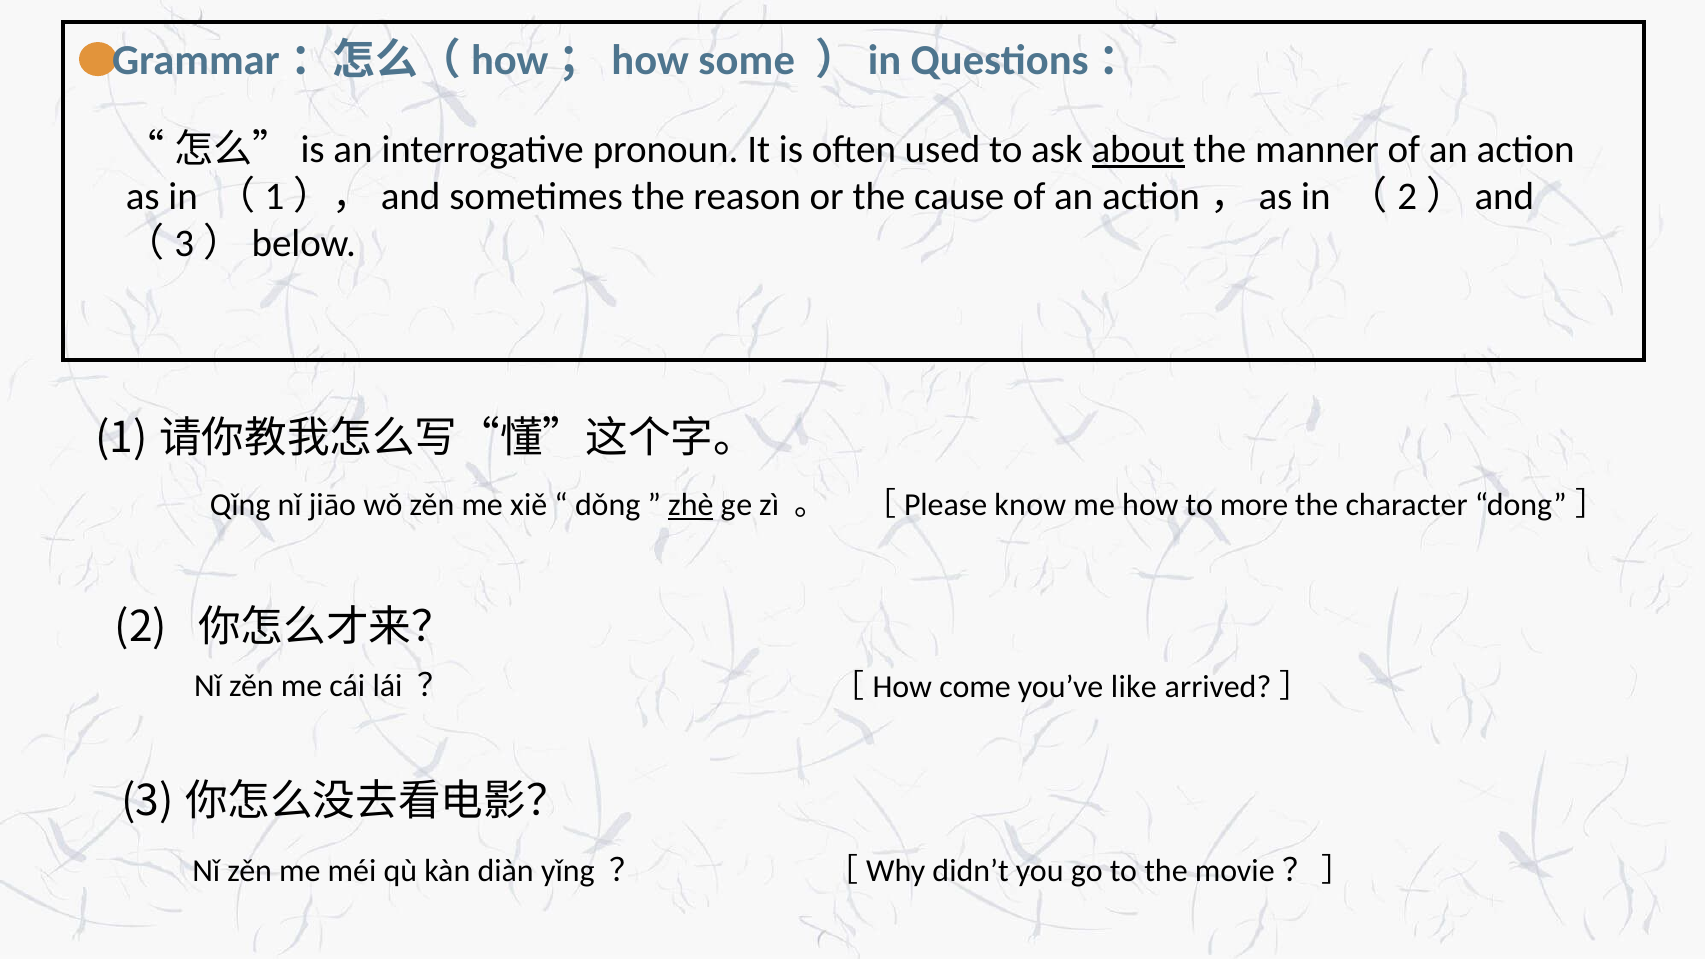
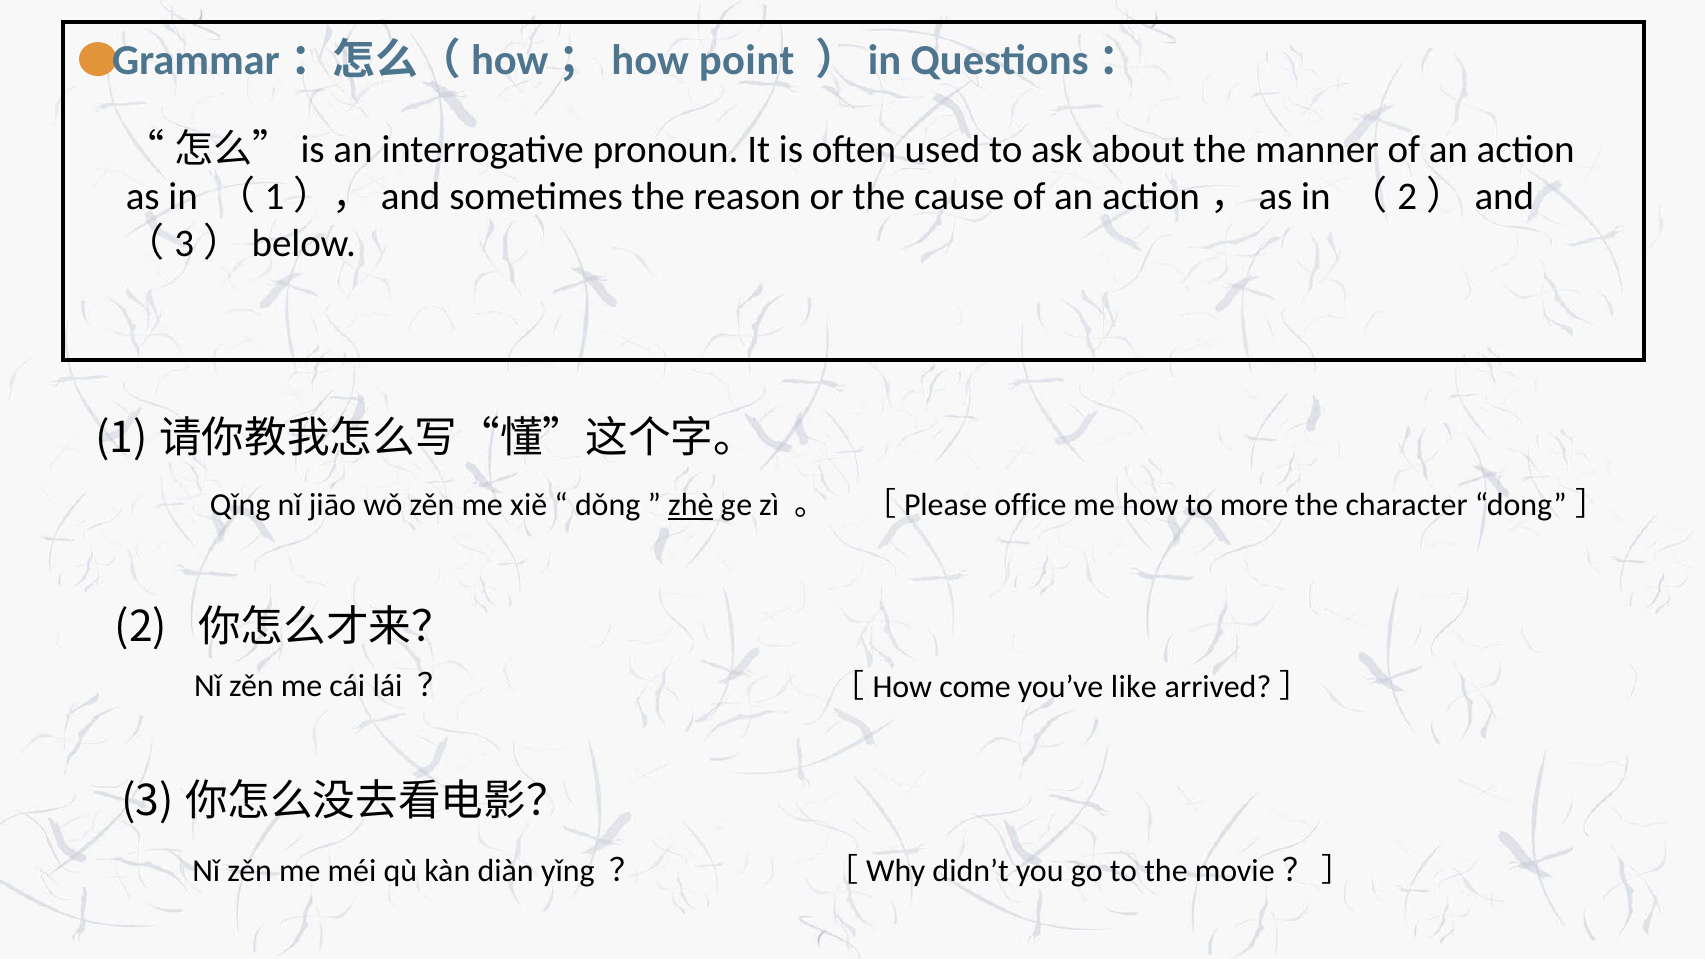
some: some -> point
about underline: present -> none
know: know -> office
